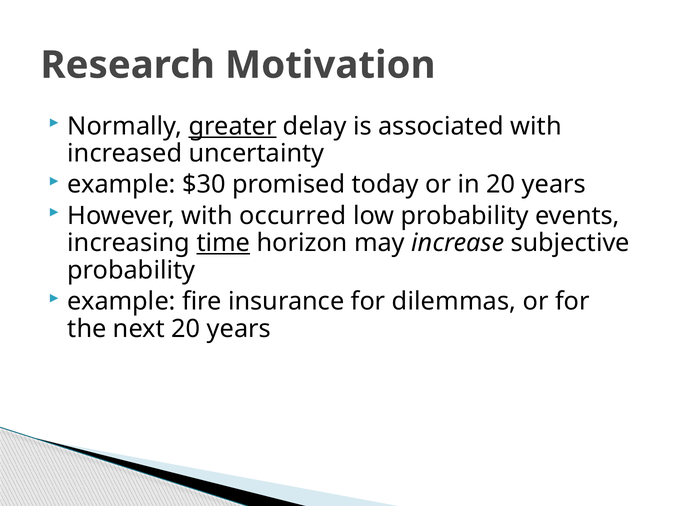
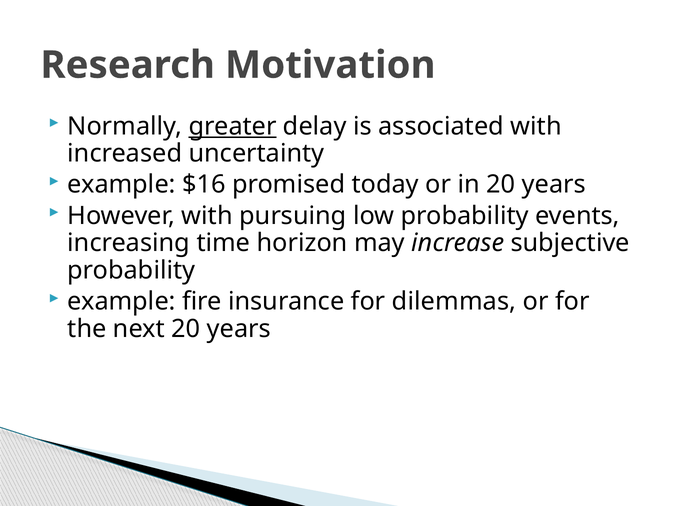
$30: $30 -> $16
occurred: occurred -> pursuing
time underline: present -> none
